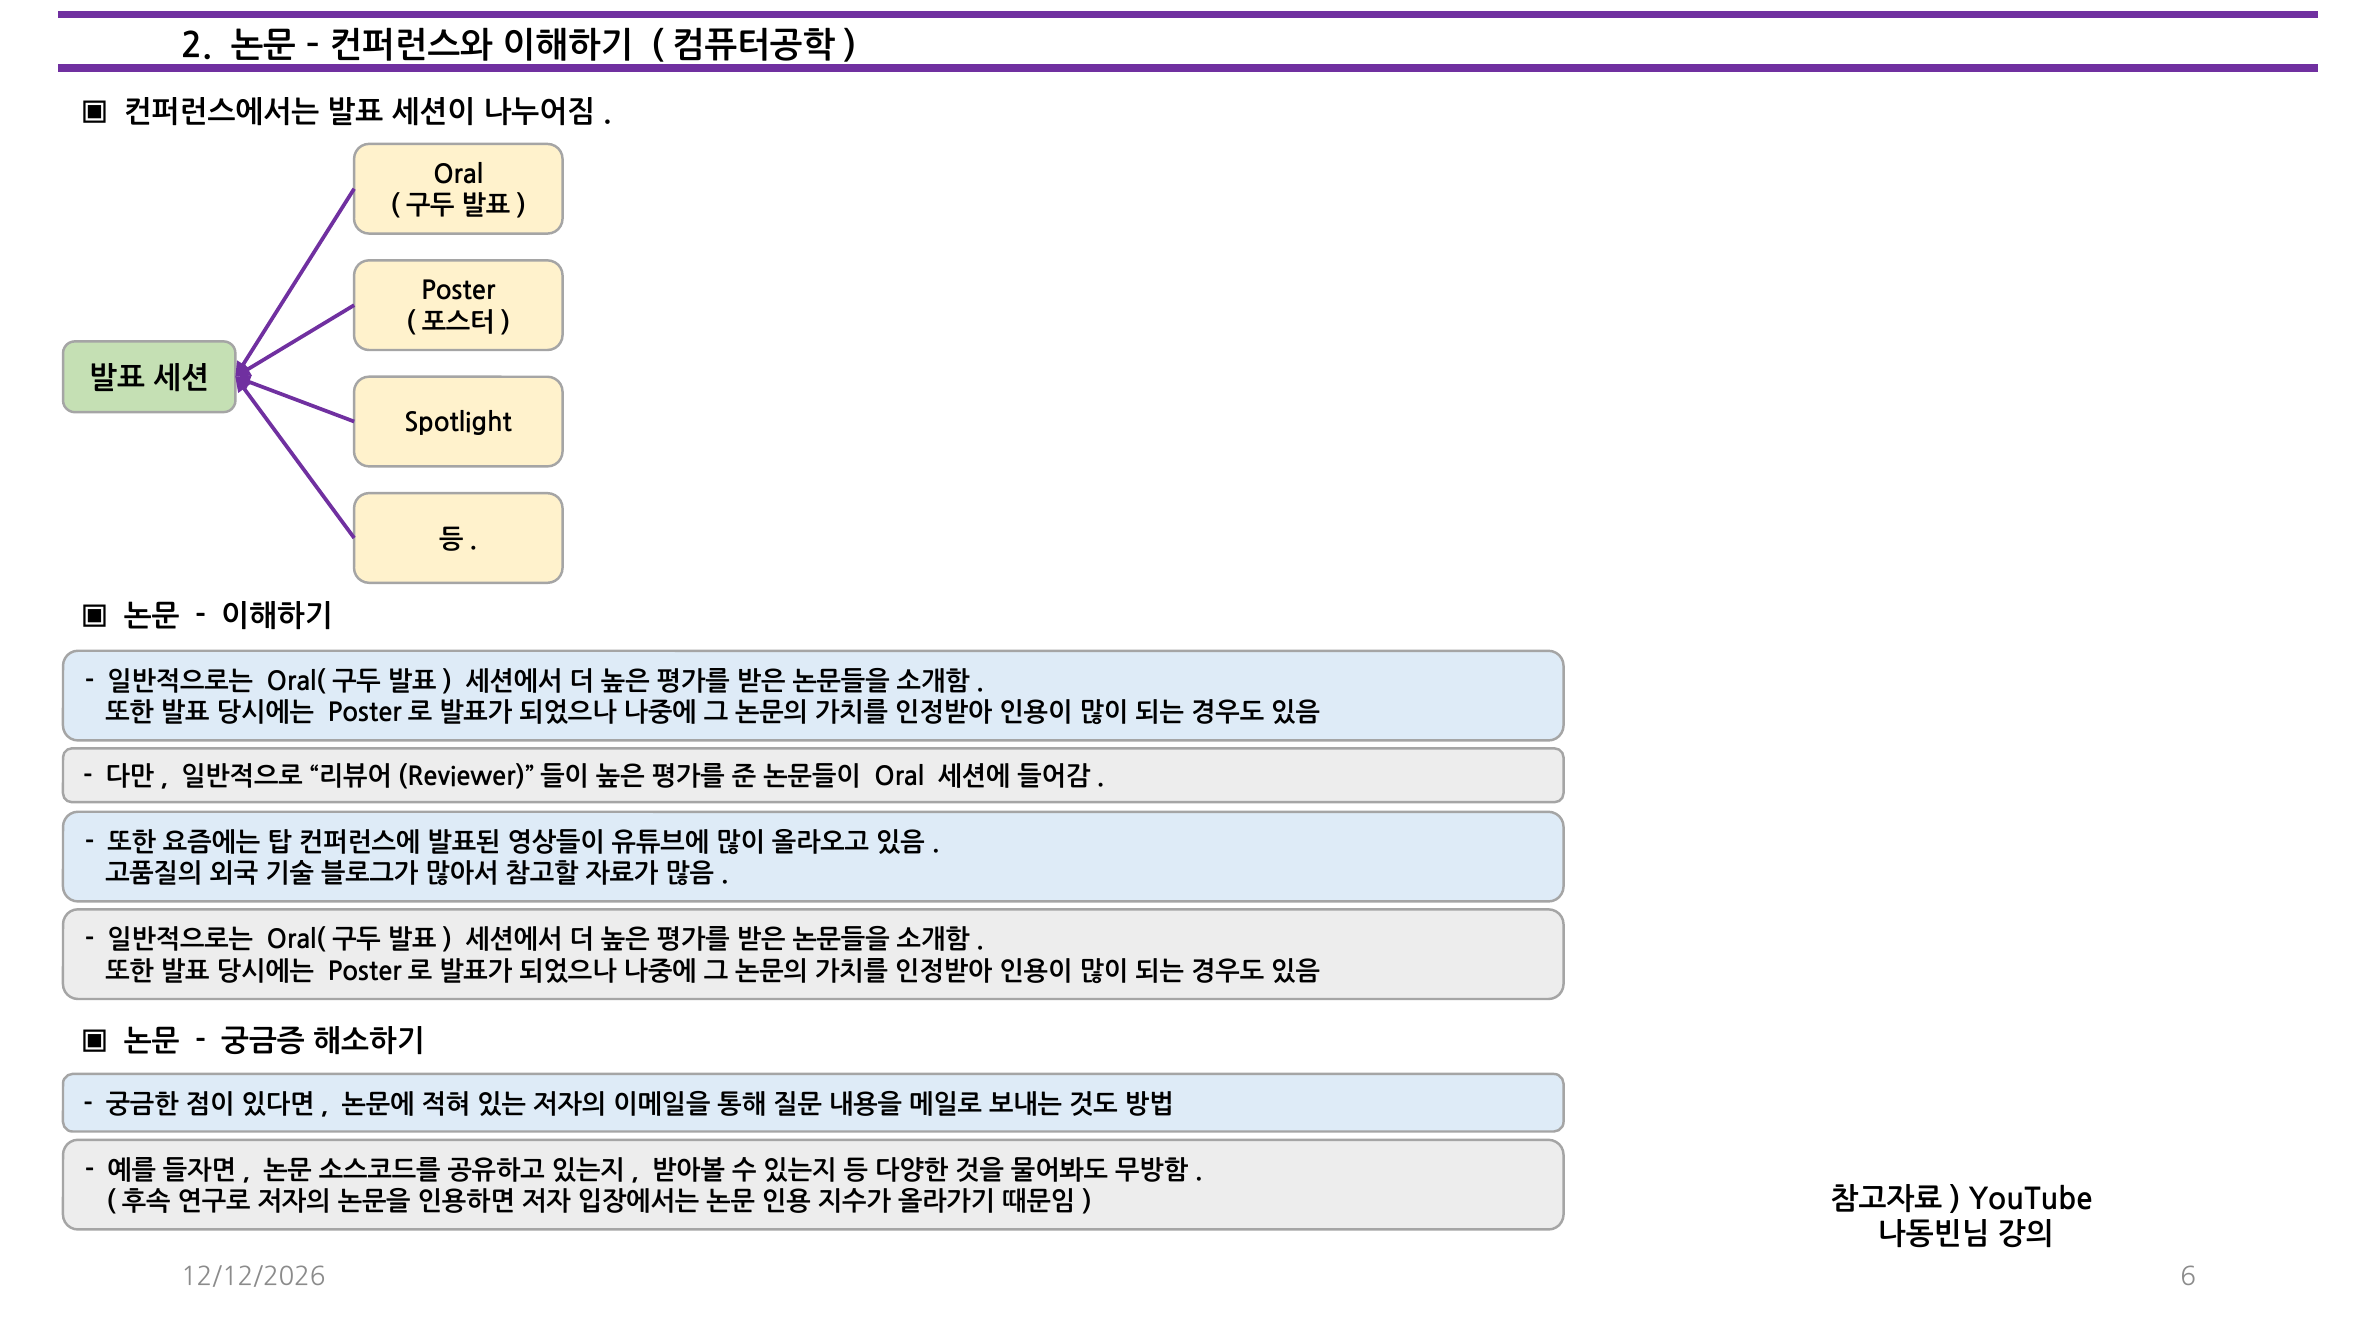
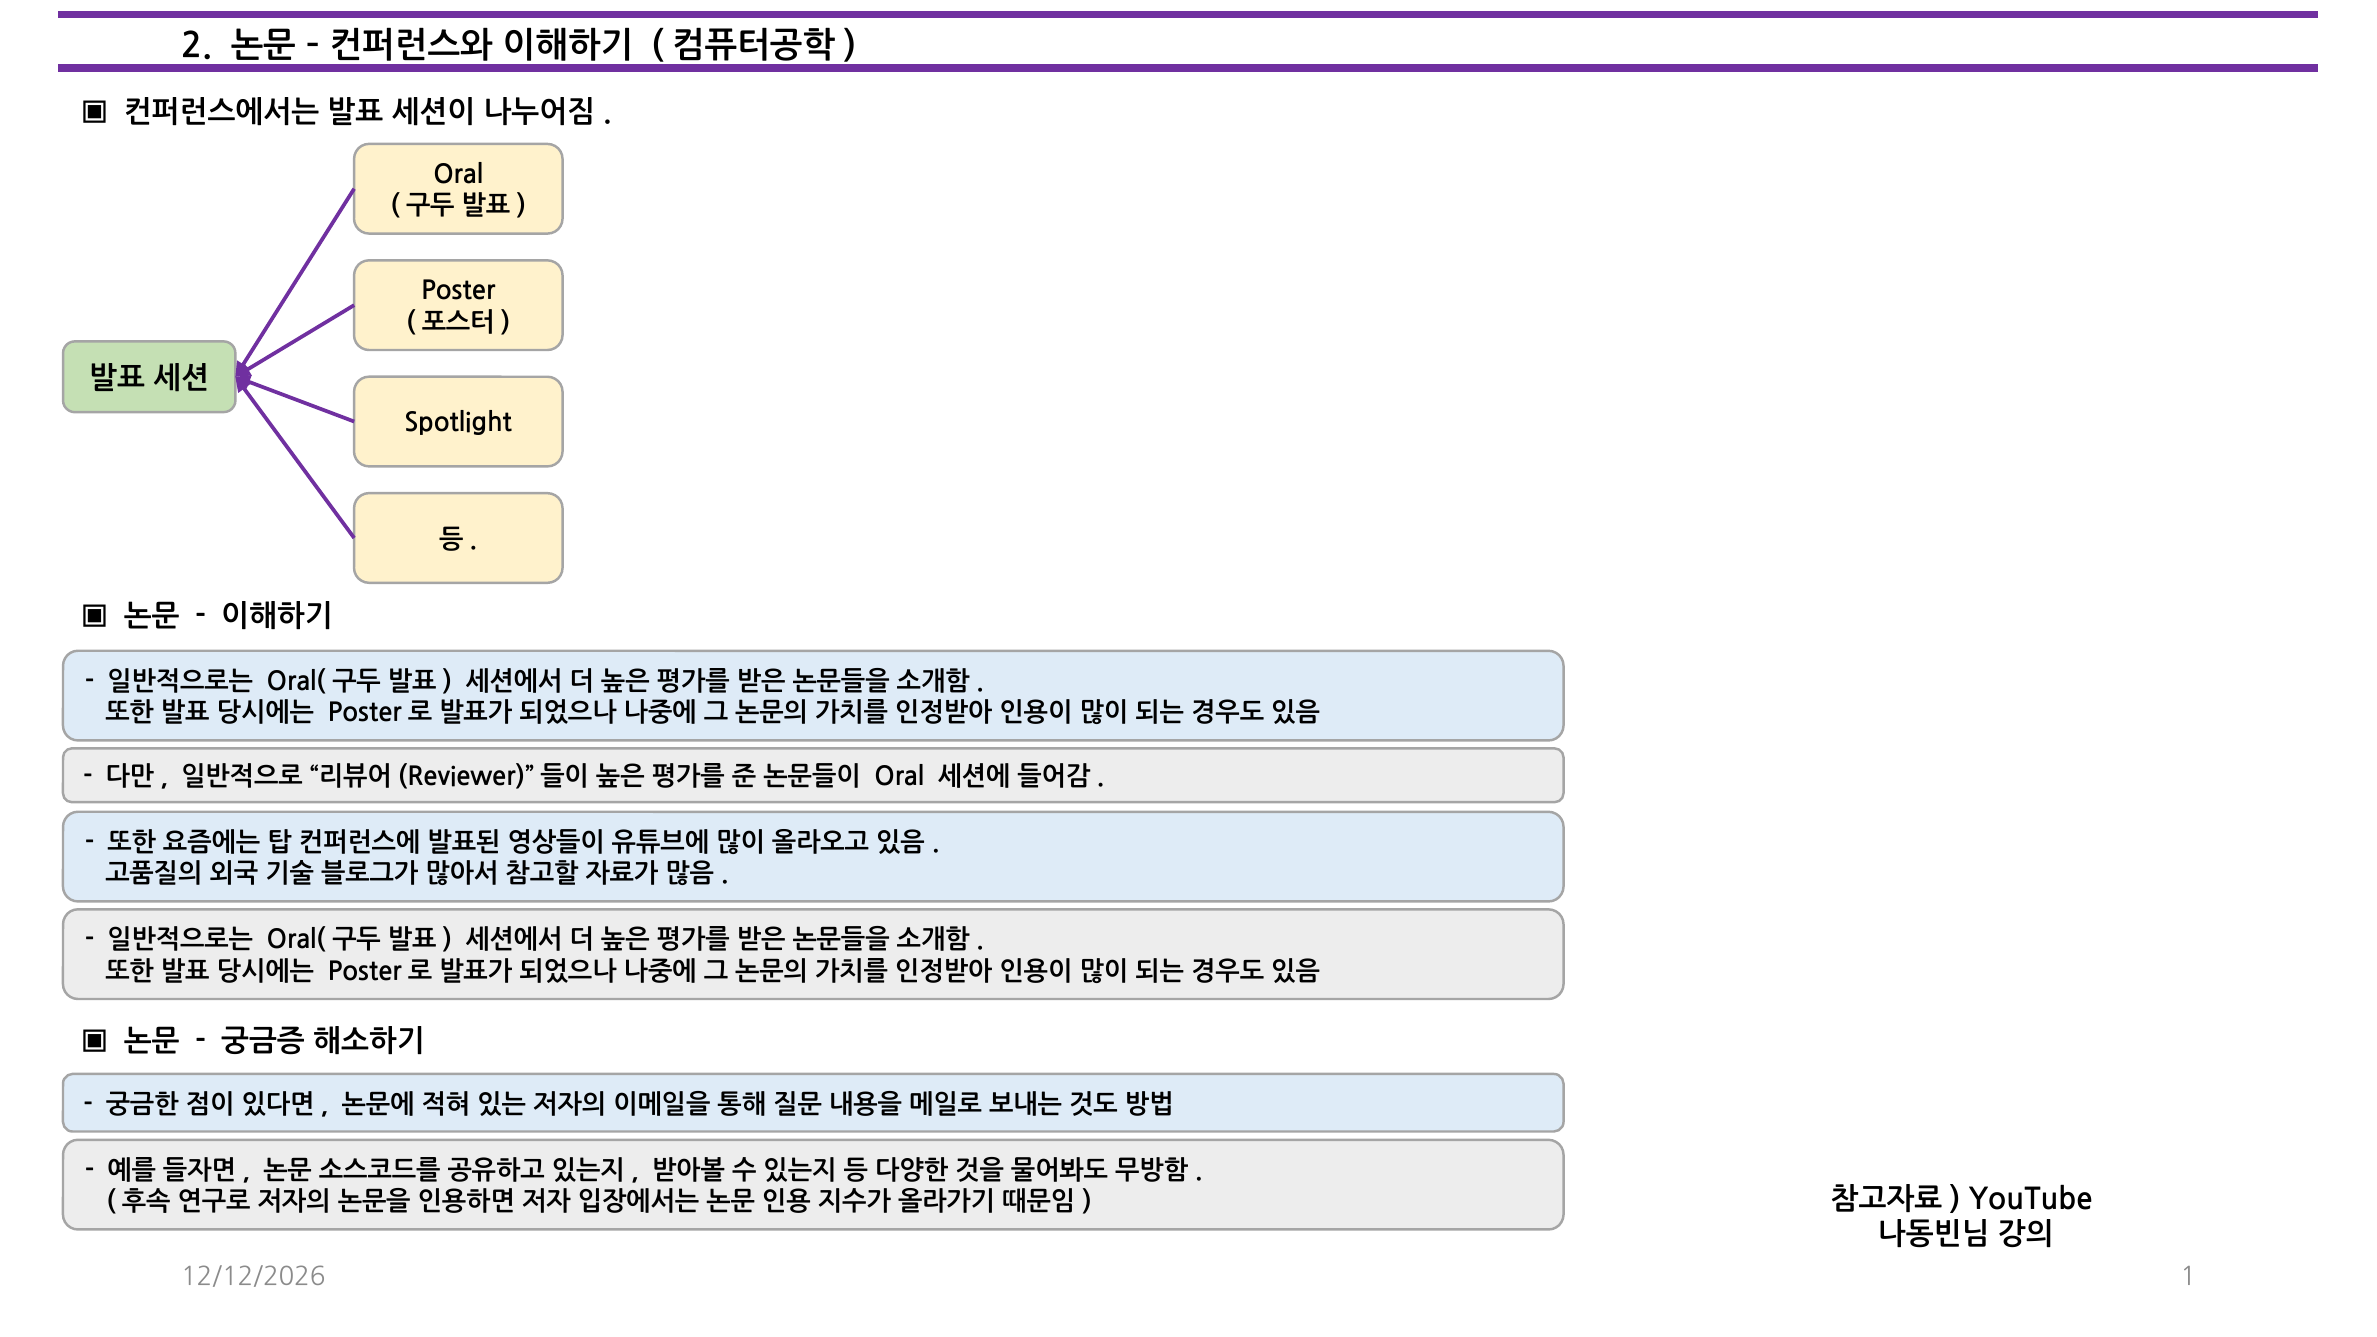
6: 6 -> 1
